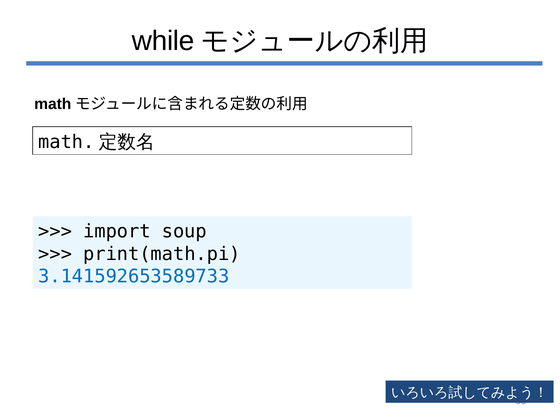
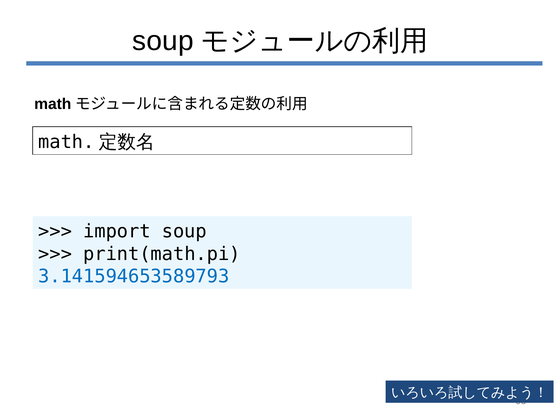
while at (163, 41): while -> soup
3.141592653589733: 3.141592653589733 -> 3.141594653589793
